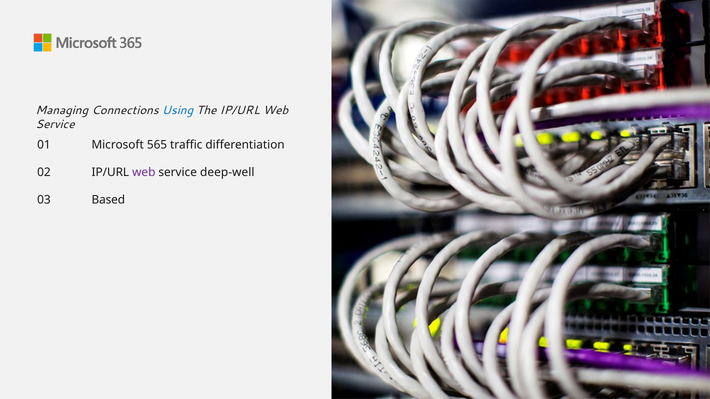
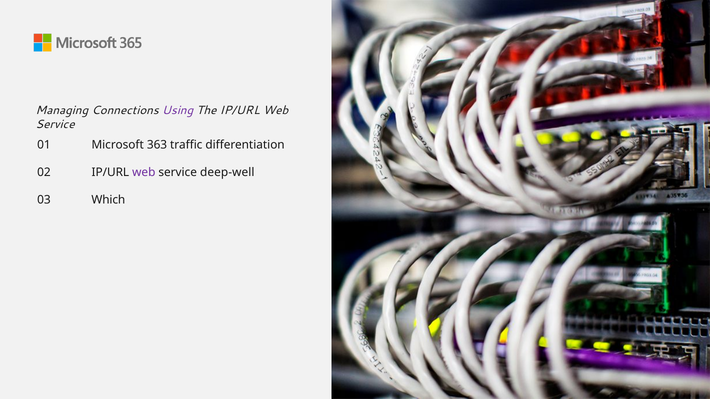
Using colour: blue -> purple
565: 565 -> 363
Based: Based -> Which
